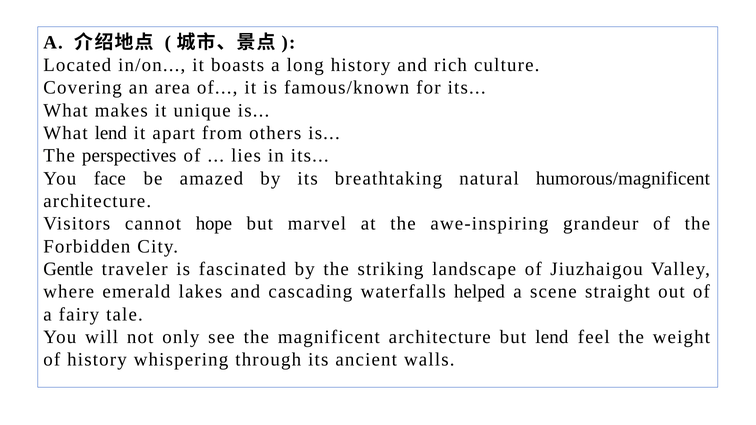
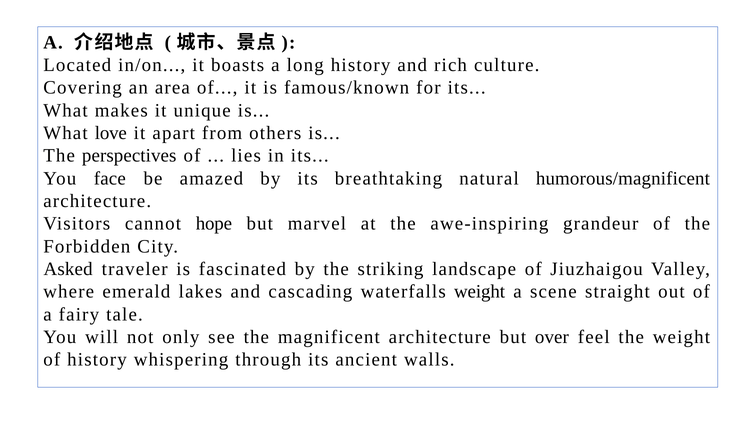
What lend: lend -> love
Gentle: Gentle -> Asked
waterfalls helped: helped -> weight
but lend: lend -> over
